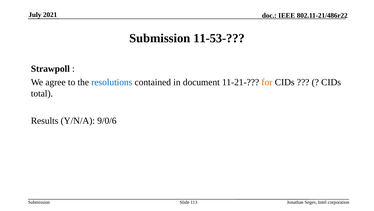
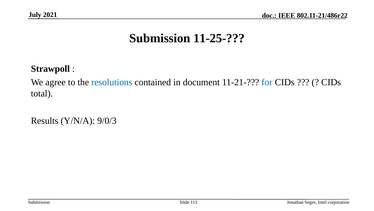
11-53-: 11-53- -> 11-25-
for colour: orange -> blue
9/0/6: 9/0/6 -> 9/0/3
